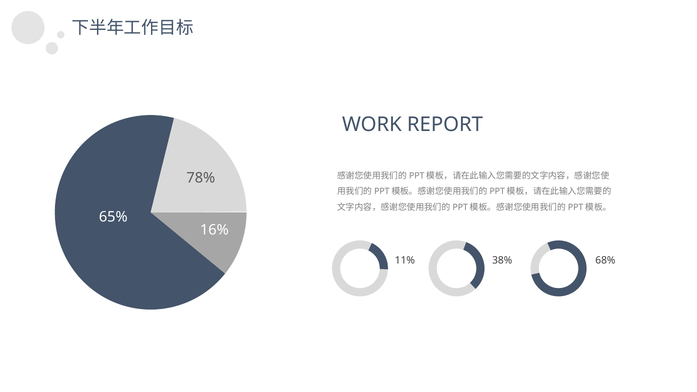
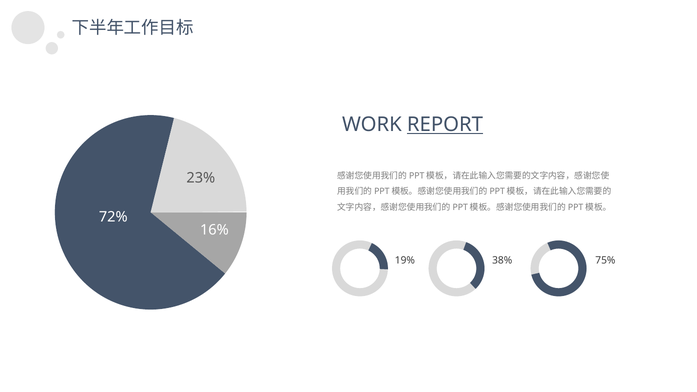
REPORT underline: none -> present
78%: 78% -> 23%
65%: 65% -> 72%
11%: 11% -> 19%
68%: 68% -> 75%
